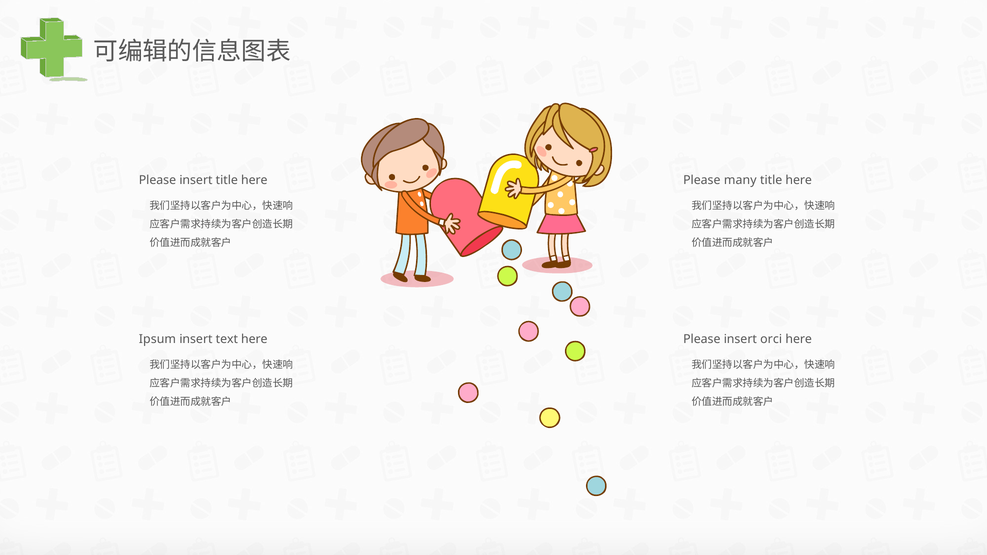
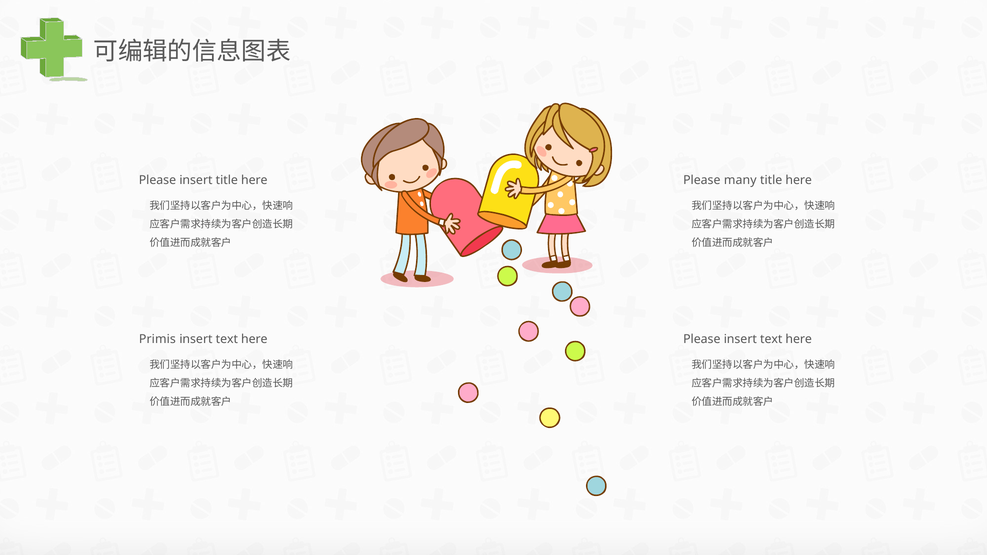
Ipsum: Ipsum -> Primis
Please insert orci: orci -> text
